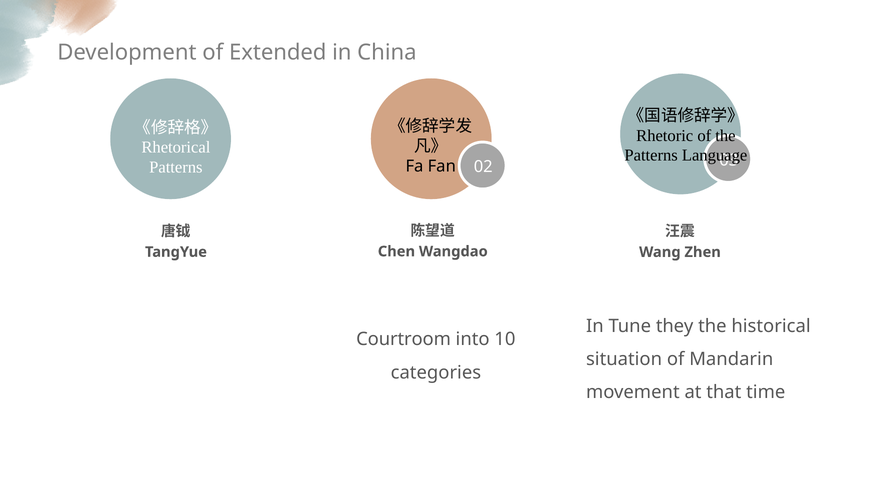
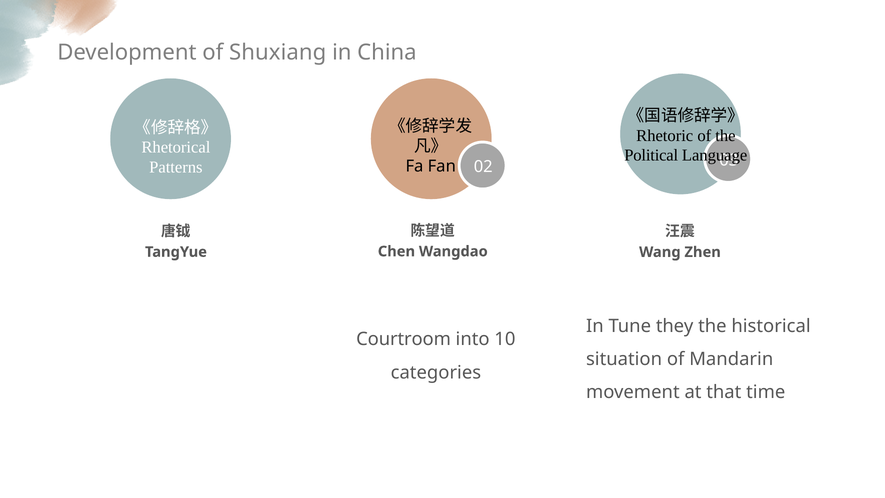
Extended: Extended -> Shuxiang
Patterns at (651, 155): Patterns -> Political
